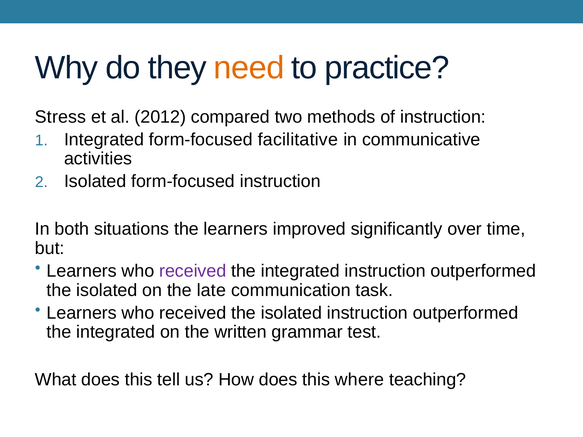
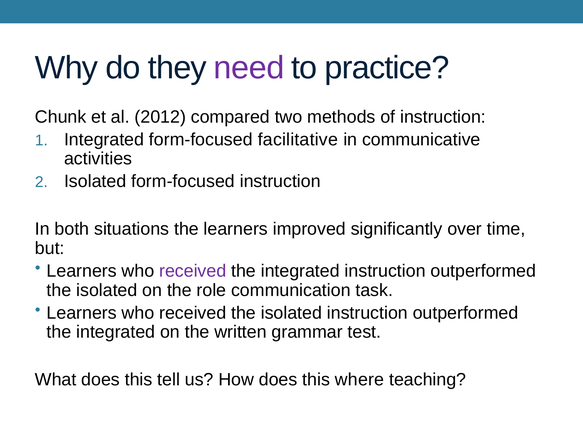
need colour: orange -> purple
Stress: Stress -> Chunk
late: late -> role
